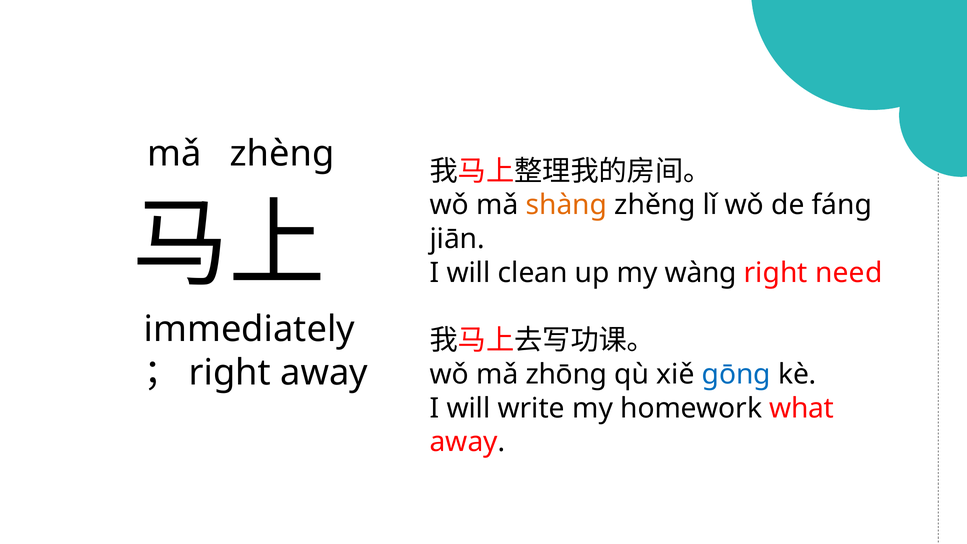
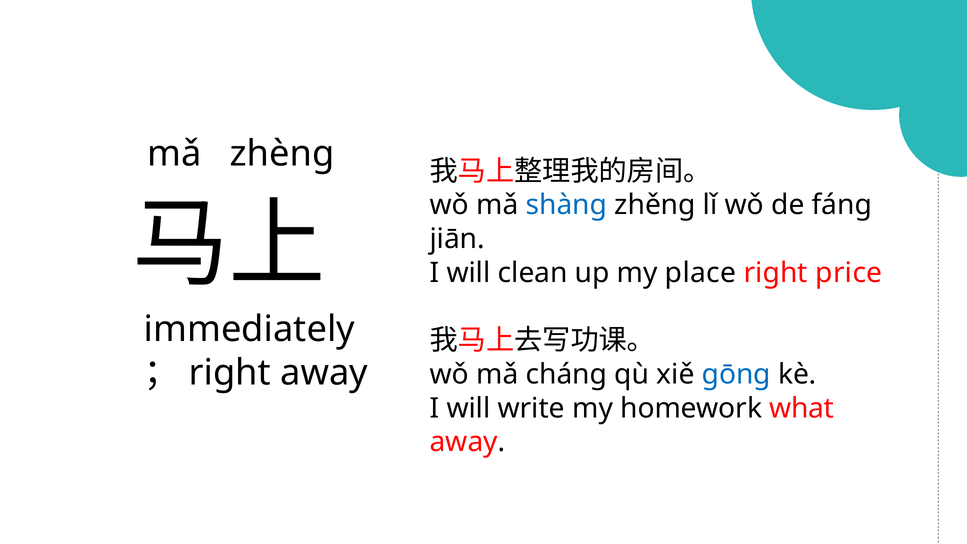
shàng colour: orange -> blue
wàng: wàng -> place
need: need -> price
zhōng: zhōng -> cháng
